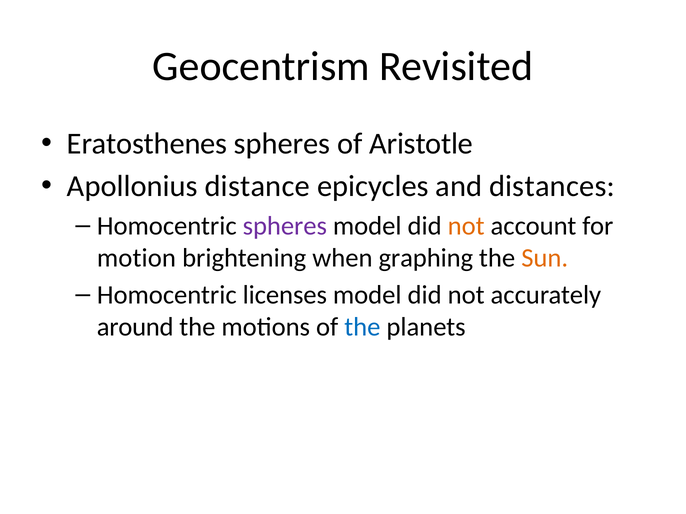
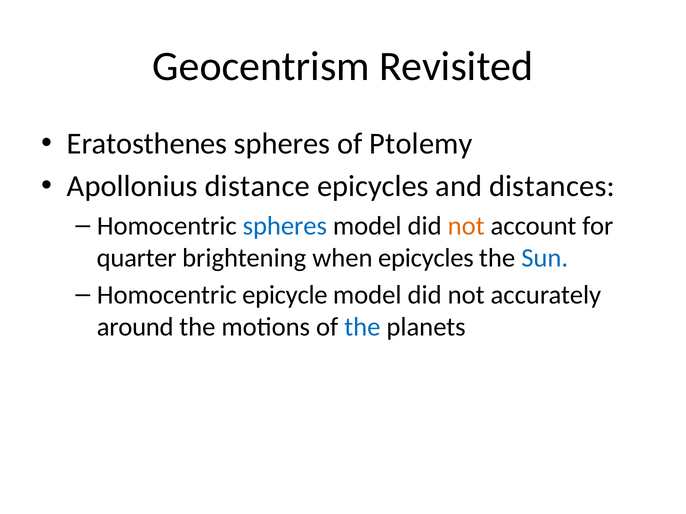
Aristotle: Aristotle -> Ptolemy
spheres at (285, 226) colour: purple -> blue
motion: motion -> quarter
when graphing: graphing -> epicycles
Sun colour: orange -> blue
licenses: licenses -> epicycle
